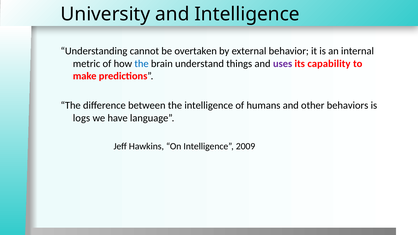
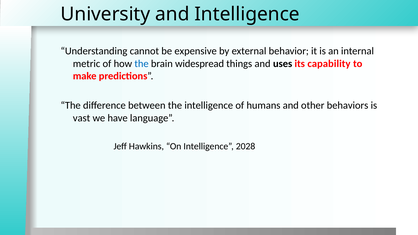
overtaken: overtaken -> expensive
understand: understand -> widespread
uses colour: purple -> black
logs: logs -> vast
2009: 2009 -> 2028
